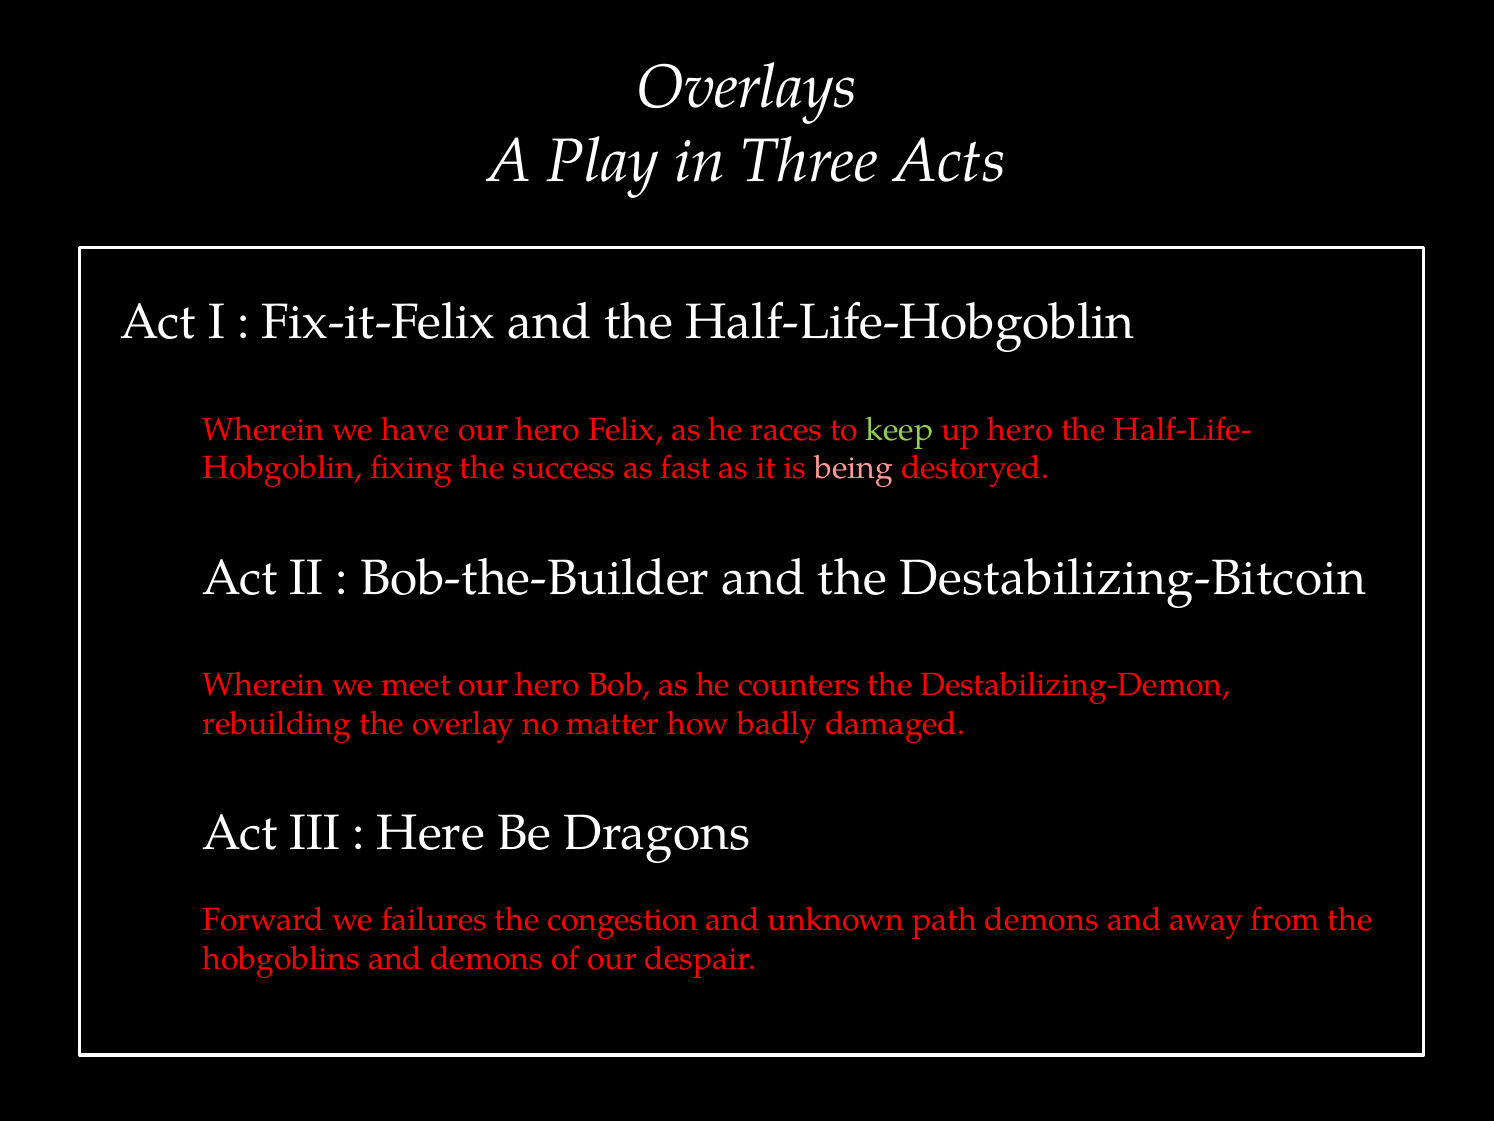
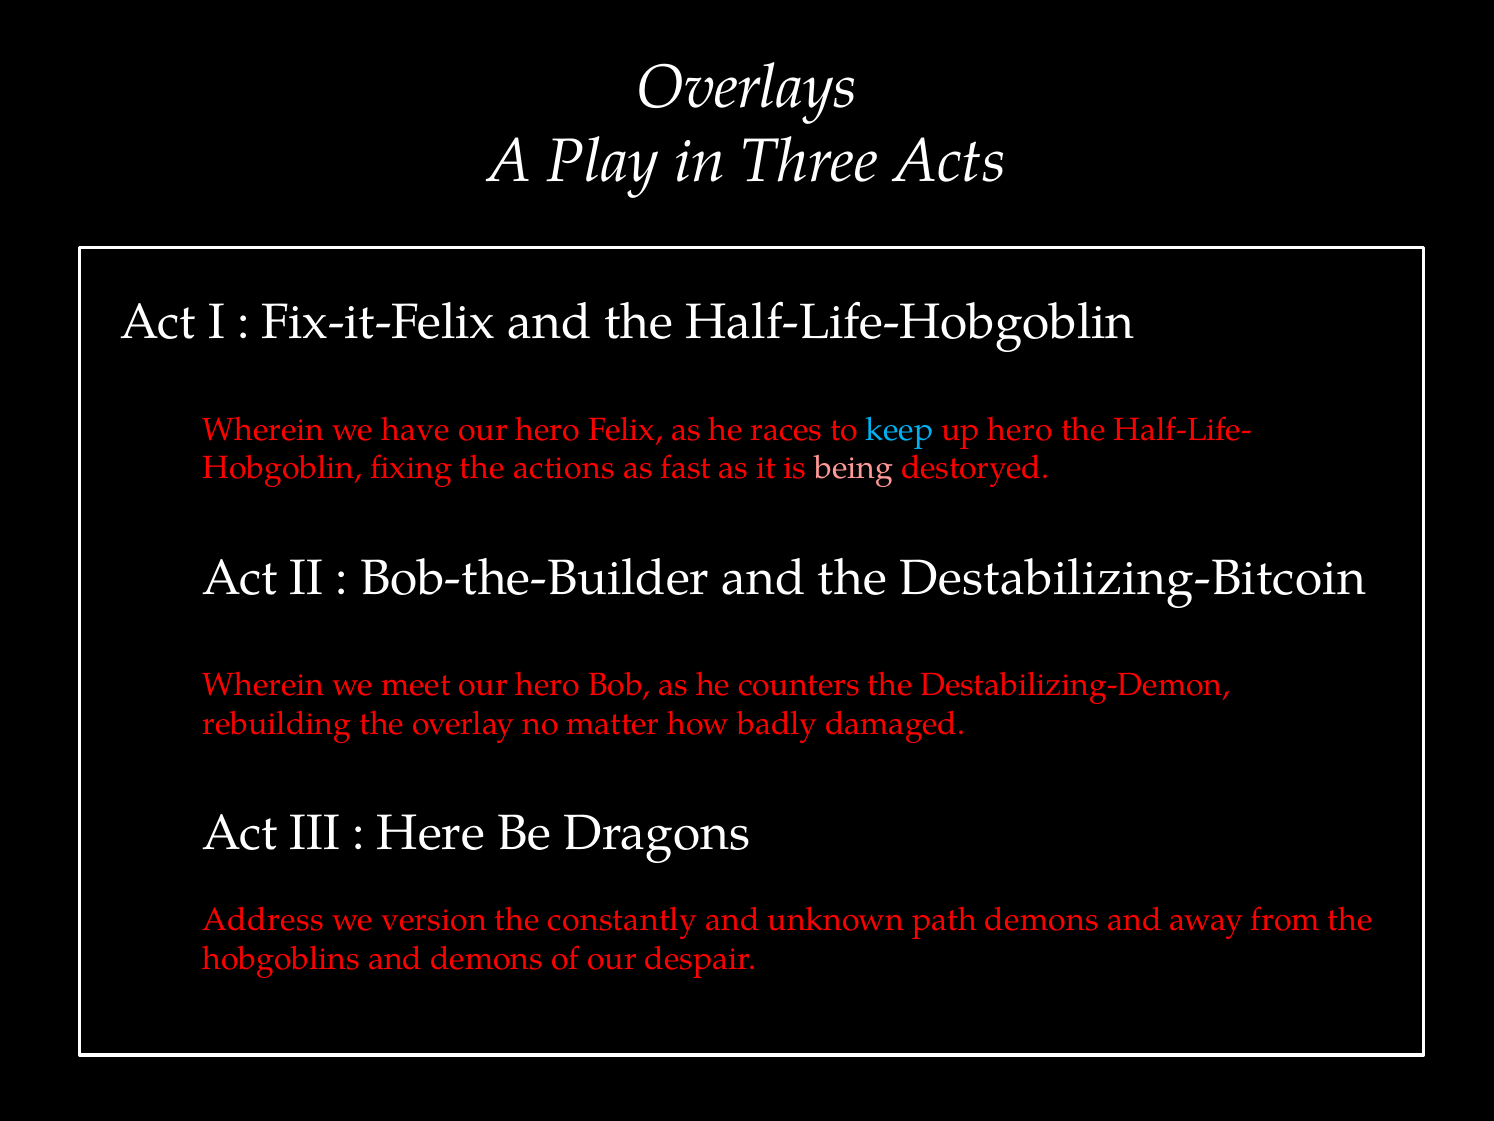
keep colour: light green -> light blue
success: success -> actions
Forward: Forward -> Address
failures: failures -> version
congestion: congestion -> constantly
